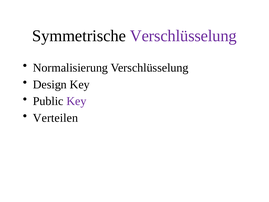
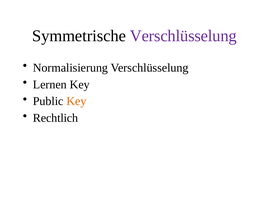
Design: Design -> Lernen
Key at (76, 101) colour: purple -> orange
Verteilen: Verteilen -> Rechtlich
